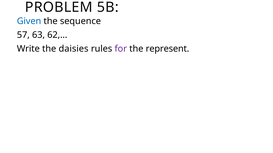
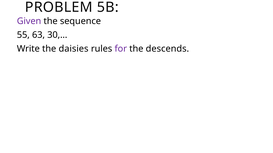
Given colour: blue -> purple
57: 57 -> 55
62,…: 62,… -> 30,…
represent: represent -> descends
